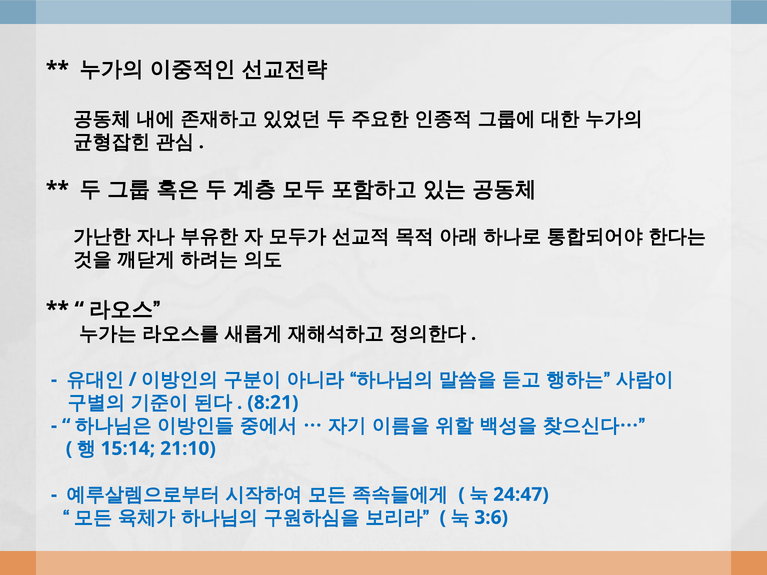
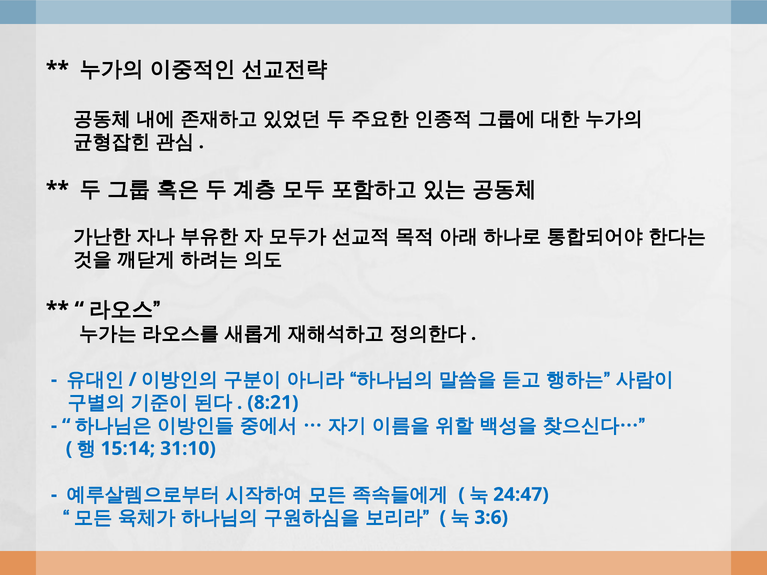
21:10: 21:10 -> 31:10
